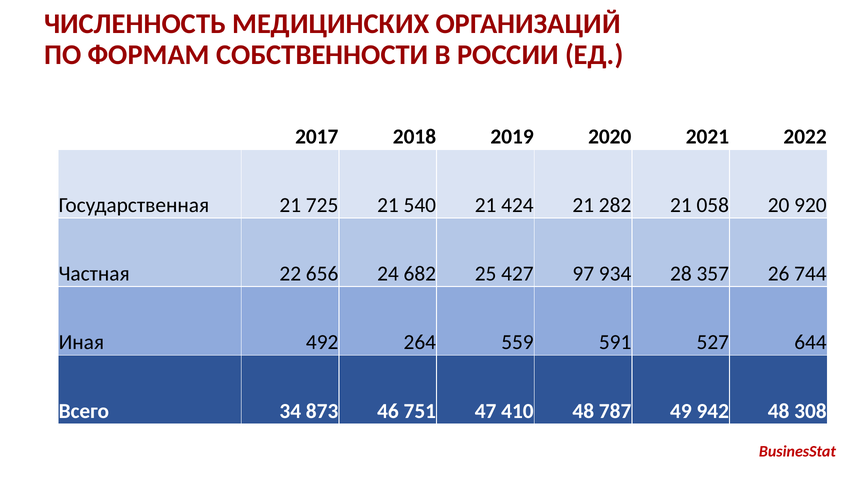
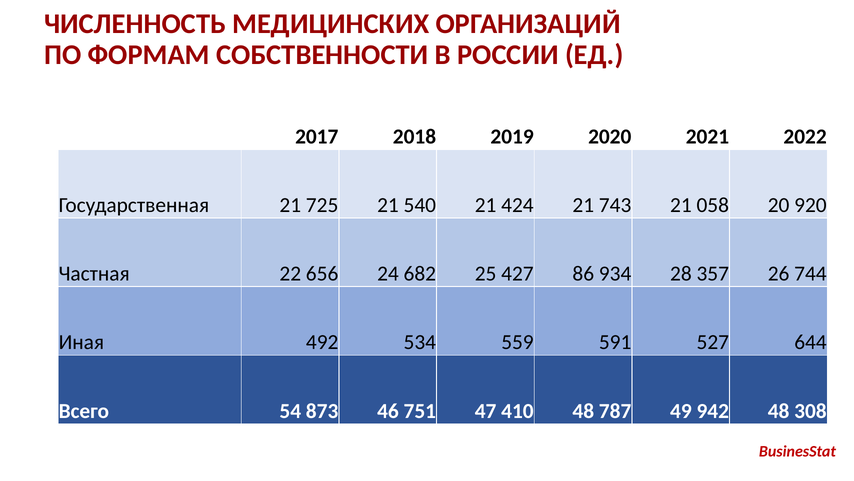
282: 282 -> 743
97: 97 -> 86
264: 264 -> 534
34: 34 -> 54
